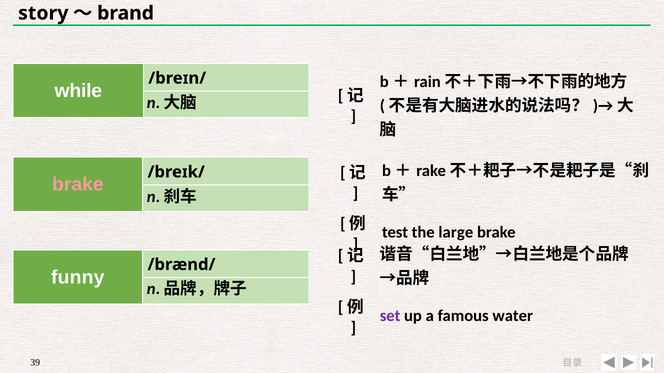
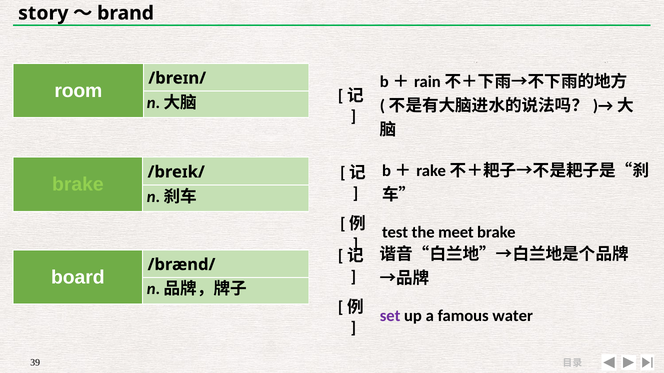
while: while -> room
brake at (78, 185) colour: pink -> light green
large: large -> meet
funny: funny -> board
